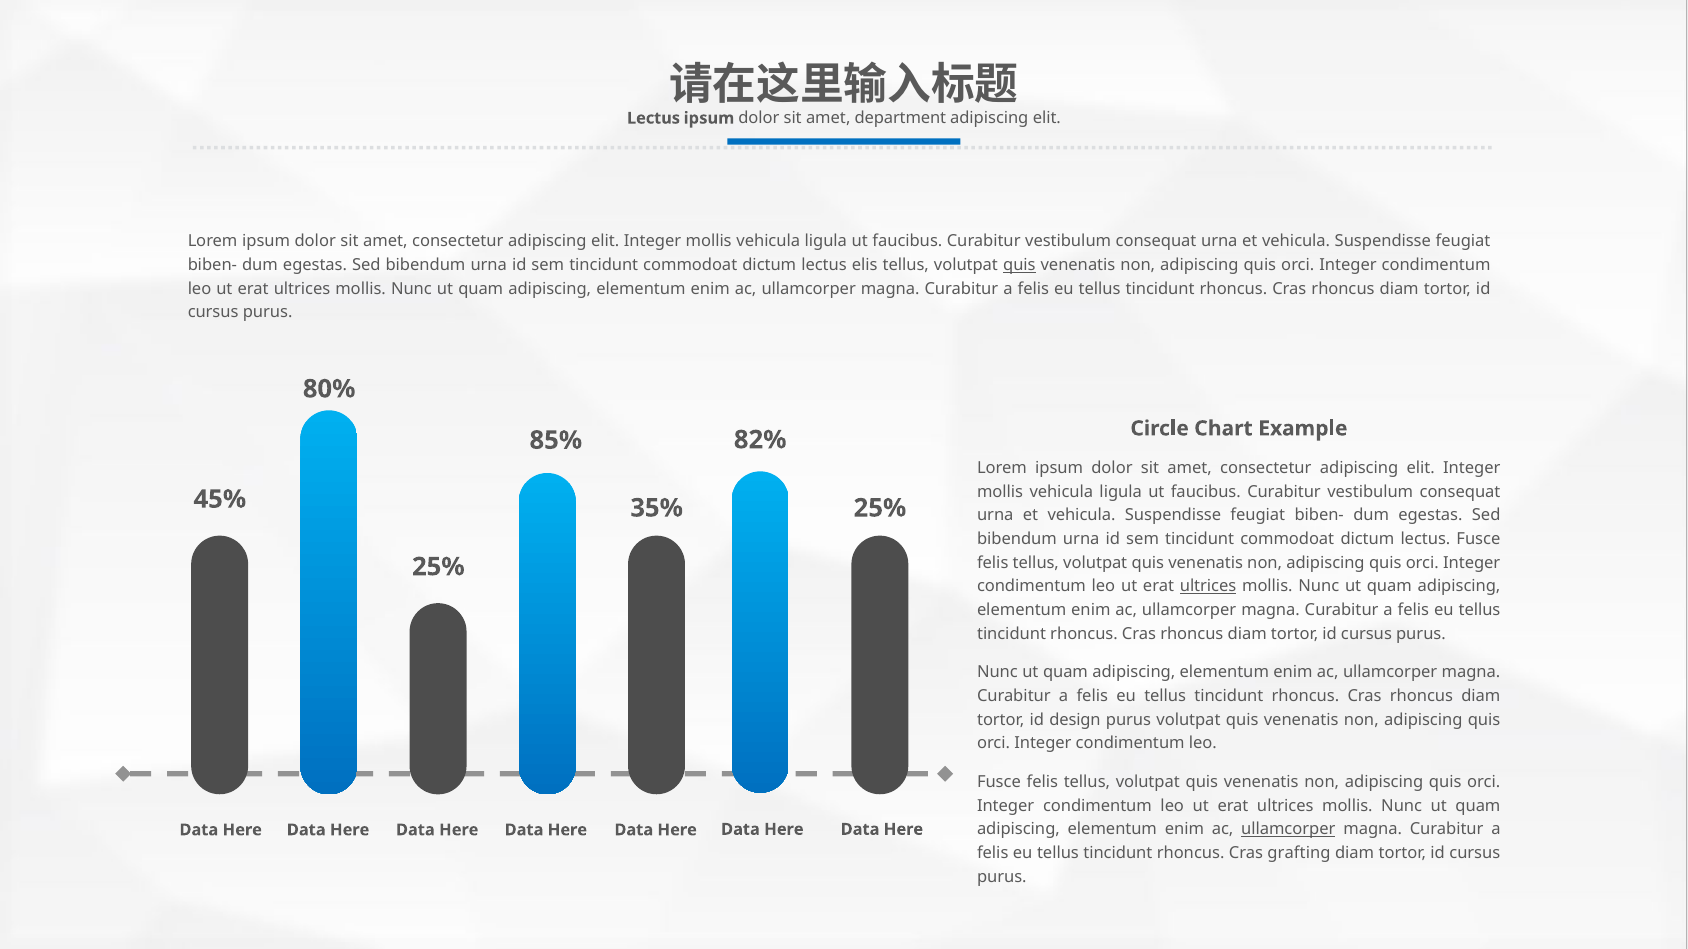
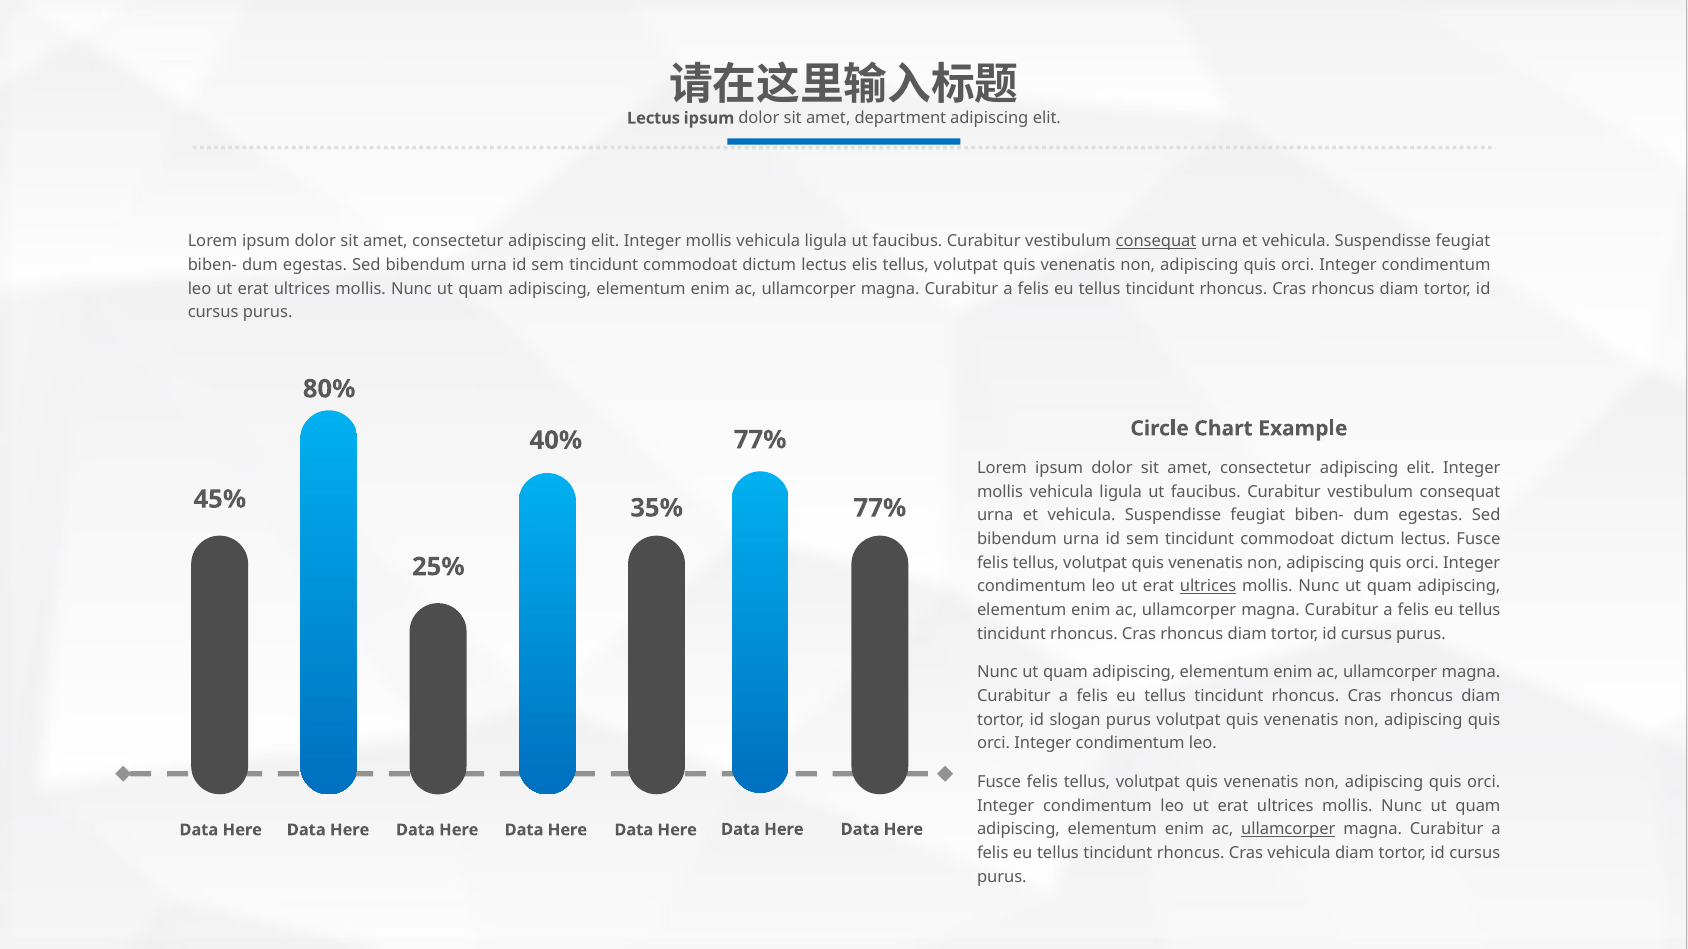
consequat at (1156, 242) underline: none -> present
quis at (1019, 265) underline: present -> none
82% at (760, 440): 82% -> 77%
85%: 85% -> 40%
25% at (880, 508): 25% -> 77%
design: design -> slogan
Cras grafting: grafting -> vehicula
